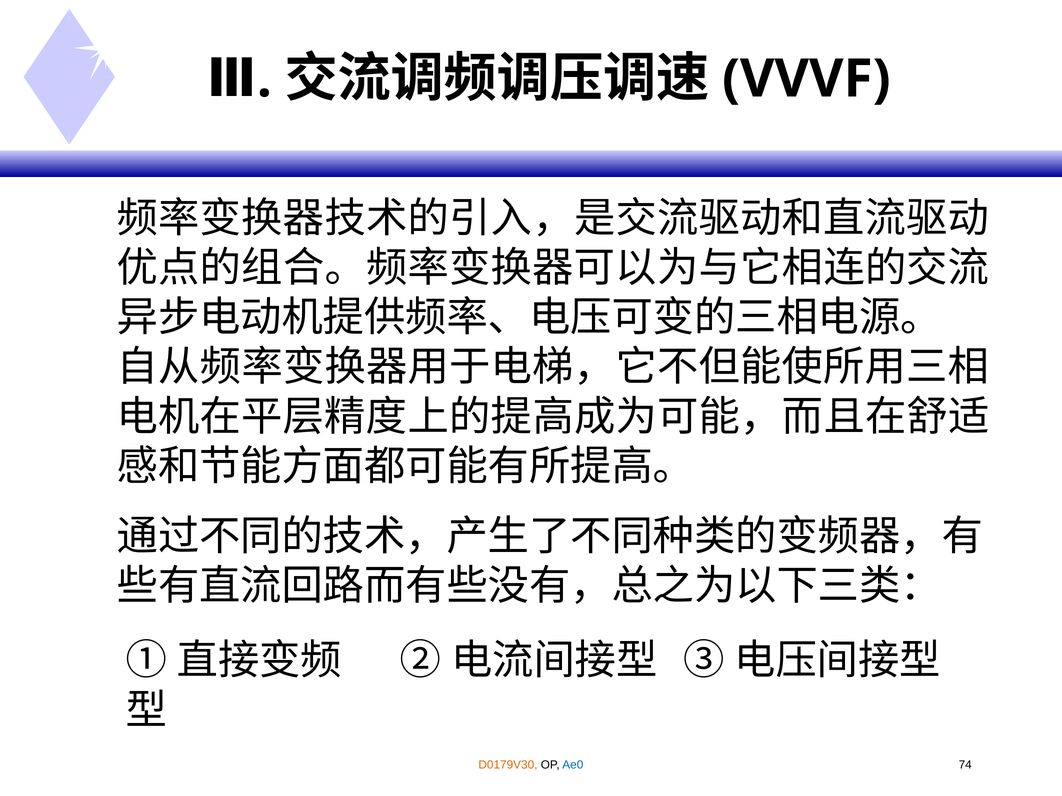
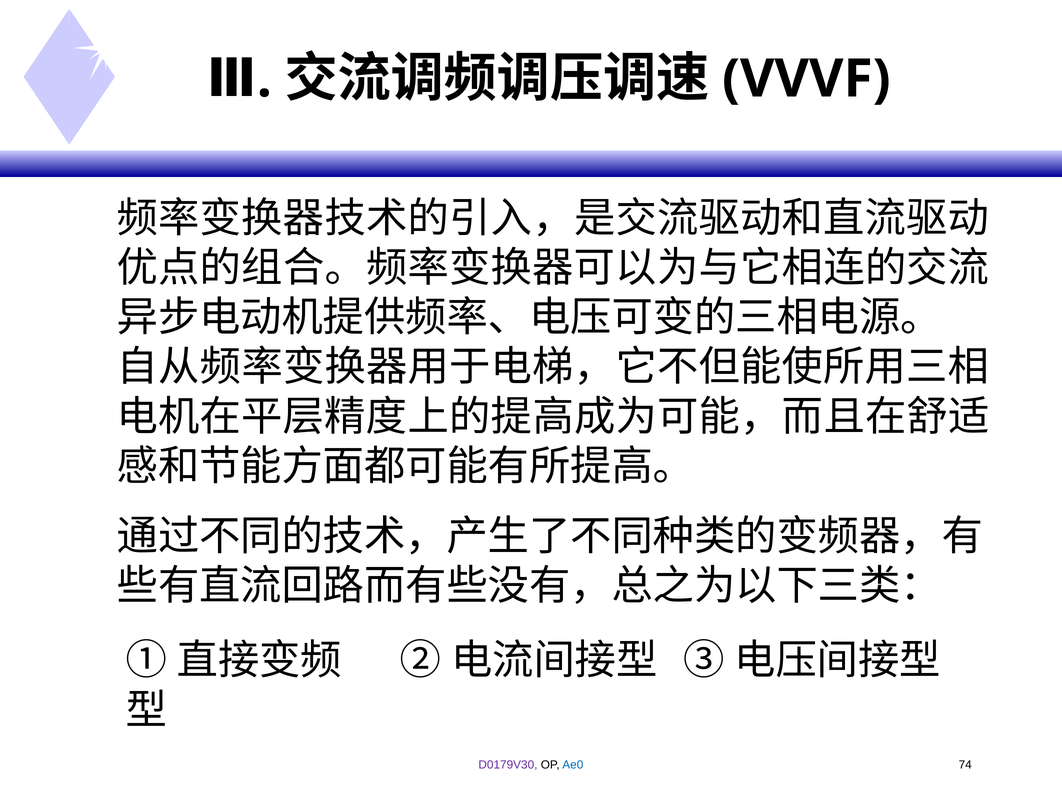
D0179V30 colour: orange -> purple
